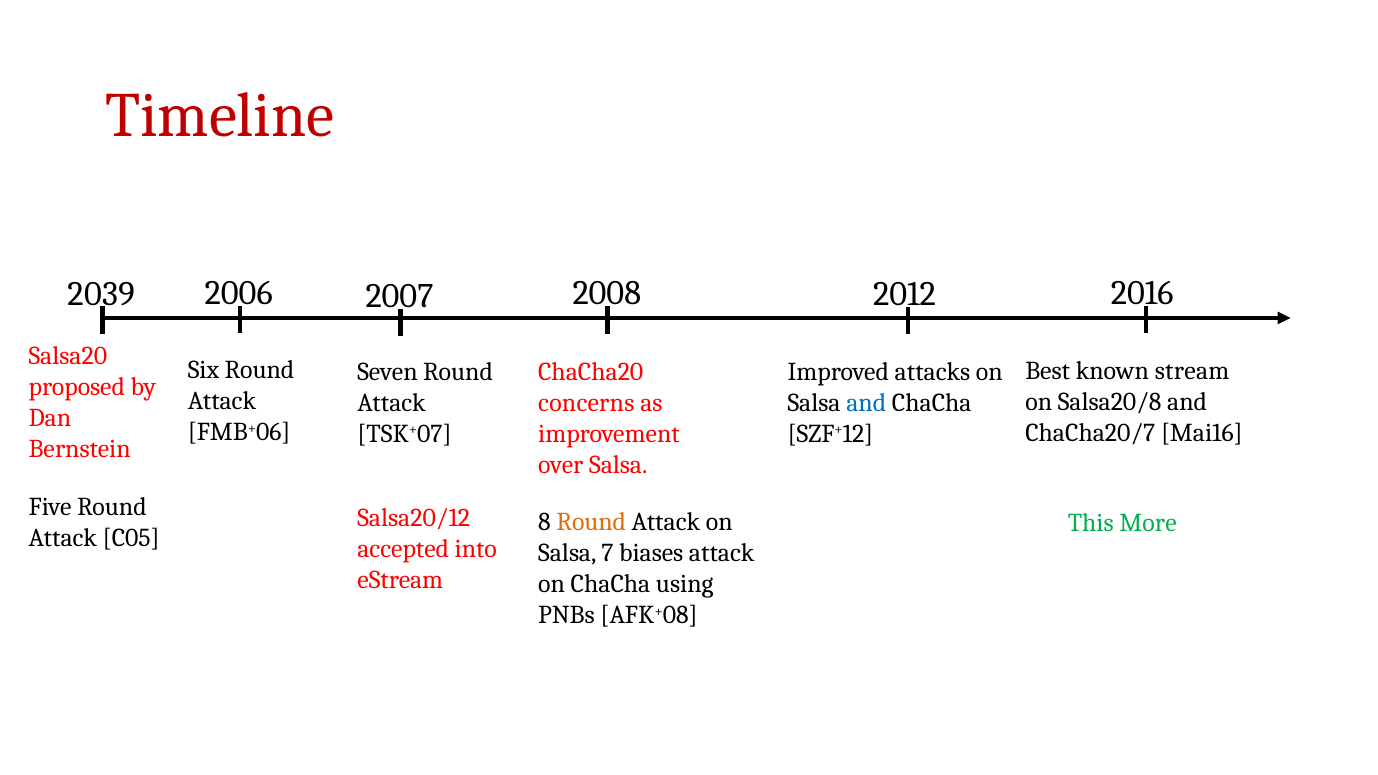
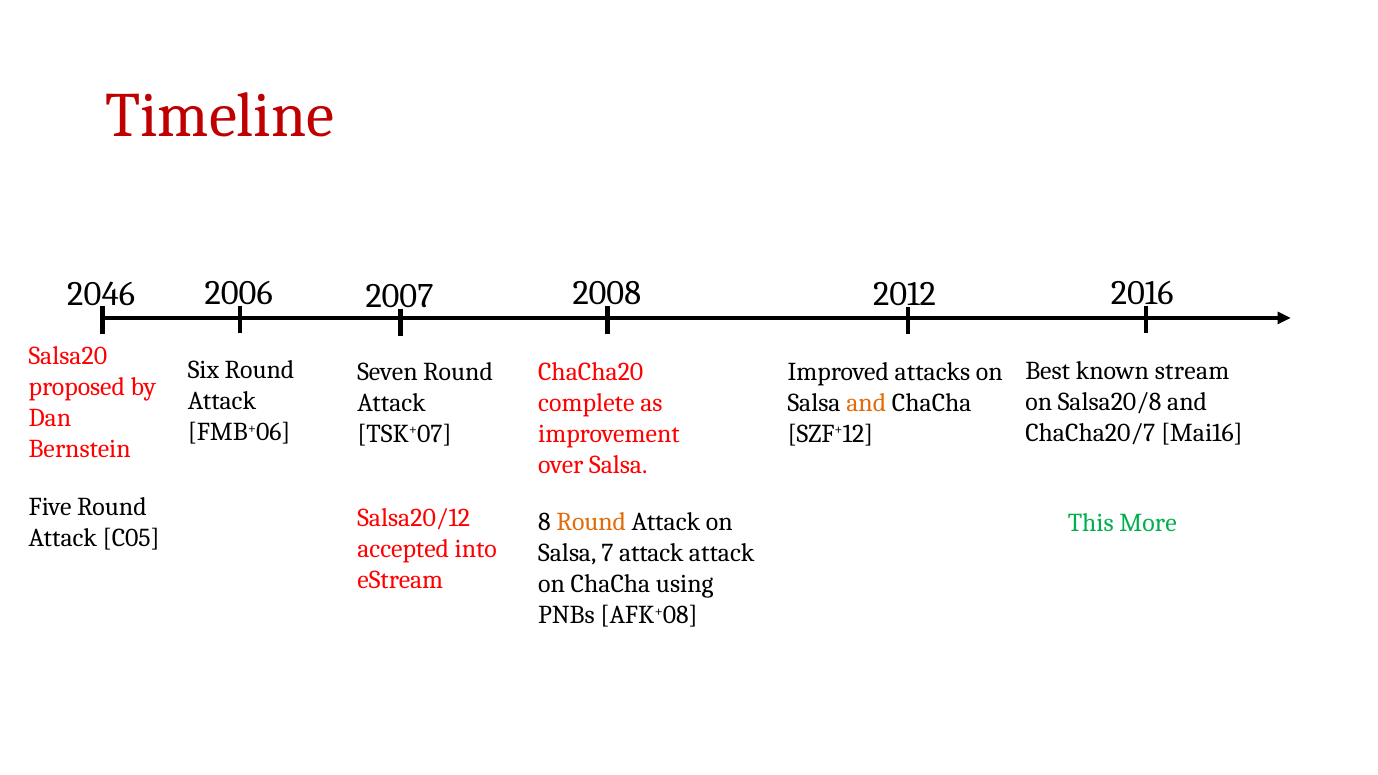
2039: 2039 -> 2046
concerns: concerns -> complete
and at (866, 403) colour: blue -> orange
7 biases: biases -> attack
